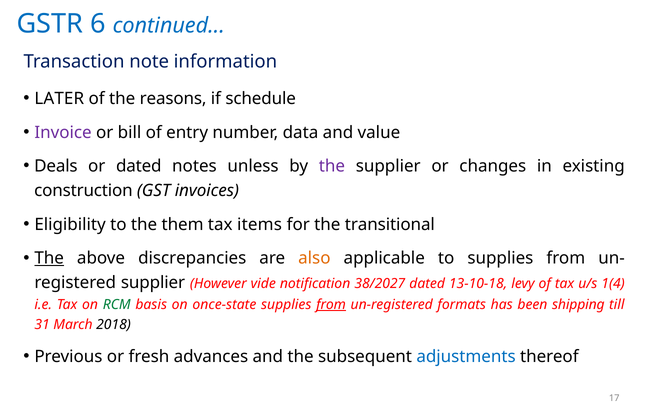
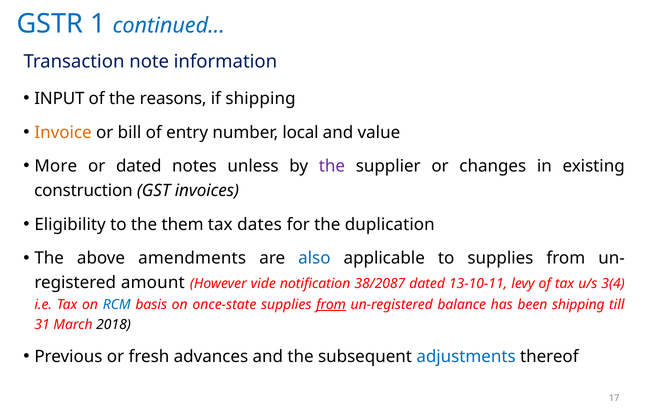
6: 6 -> 1
LATER: LATER -> INPUT
if schedule: schedule -> shipping
Invoice colour: purple -> orange
data: data -> local
Deals: Deals -> More
items: items -> dates
transitional: transitional -> duplication
The at (49, 258) underline: present -> none
discrepancies: discrepancies -> amendments
also colour: orange -> blue
supplier at (153, 283): supplier -> amount
38/2027: 38/2027 -> 38/2087
13-10-18: 13-10-18 -> 13-10-11
1(4: 1(4 -> 3(4
RCM colour: green -> blue
formats: formats -> balance
